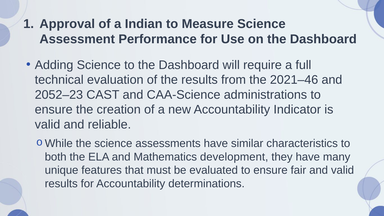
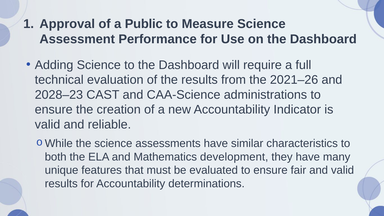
Indian: Indian -> Public
2021–46: 2021–46 -> 2021–26
2052–23: 2052–23 -> 2028–23
